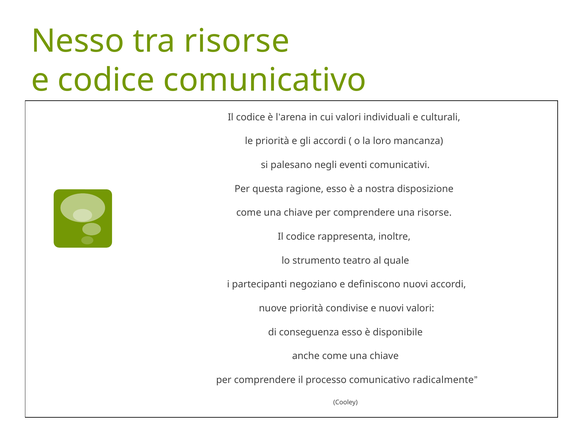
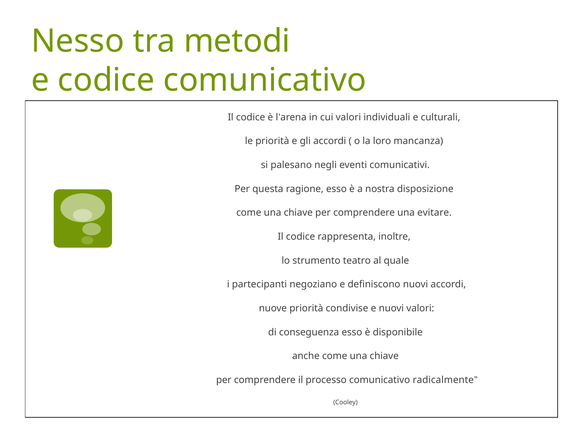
tra risorse: risorse -> metodi
una risorse: risorse -> evitare
